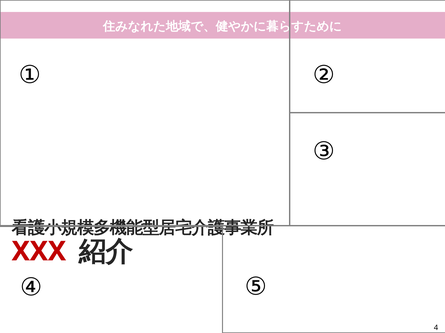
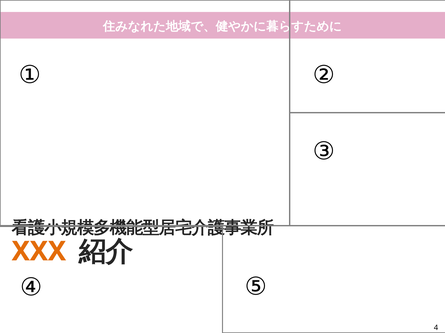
XXX colour: red -> orange
